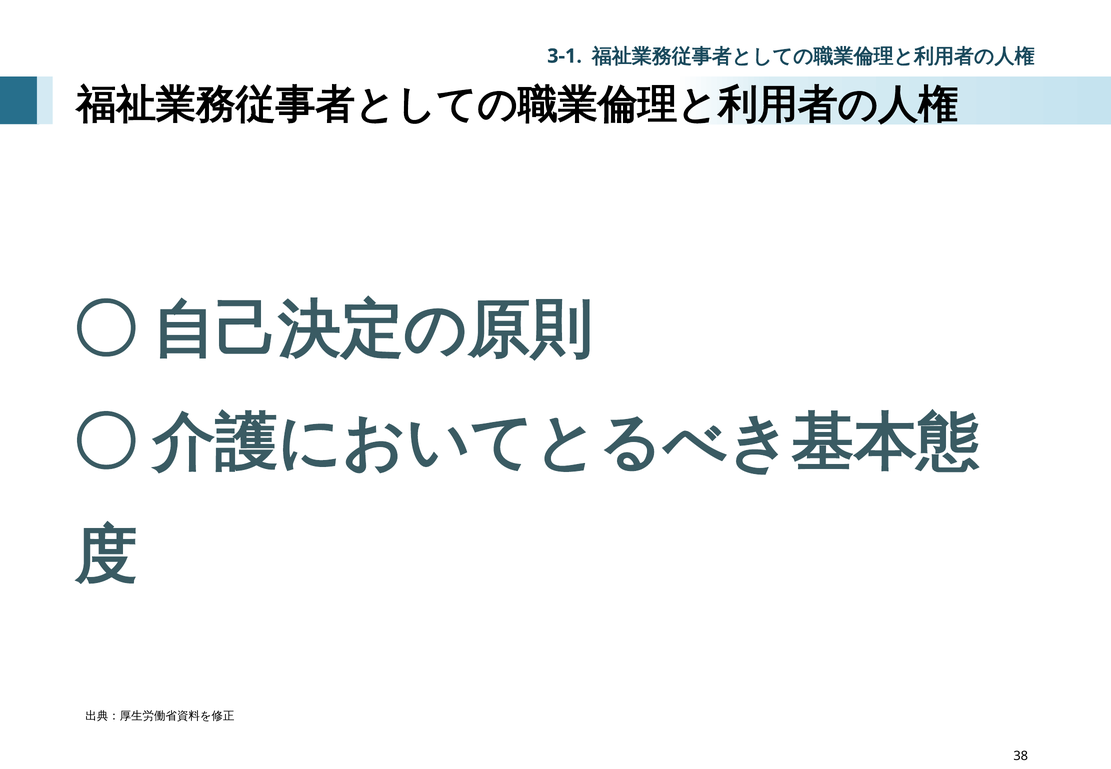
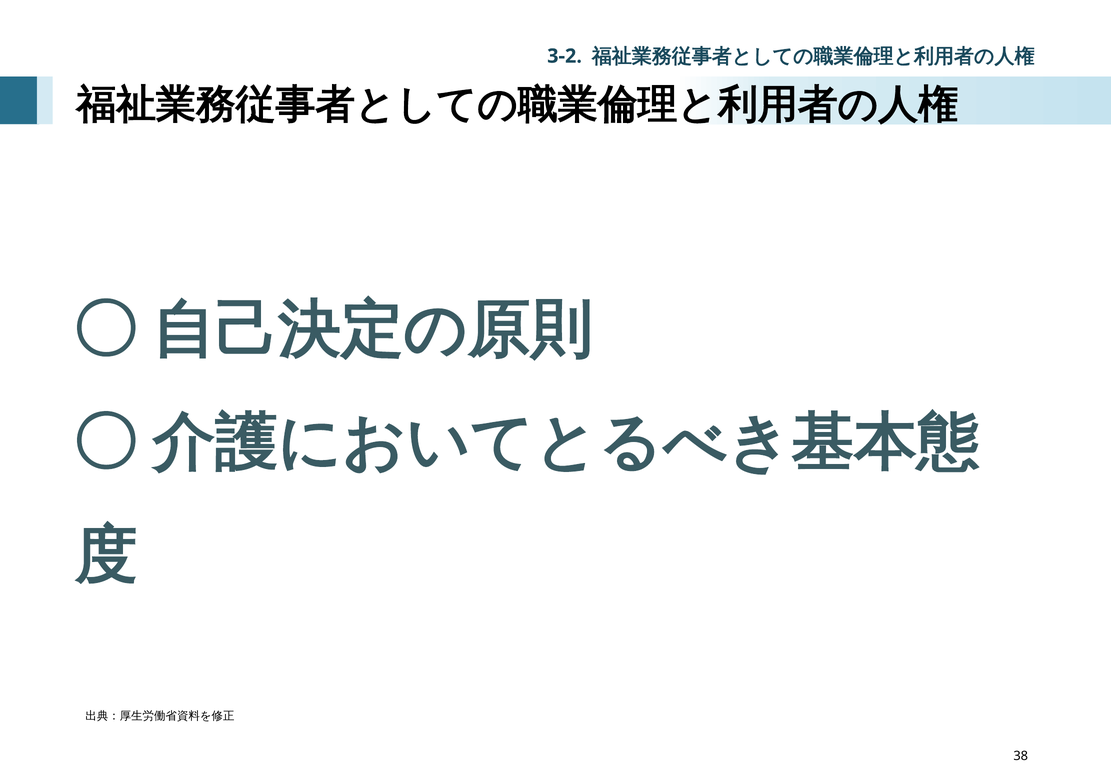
3-1: 3-1 -> 3-2
